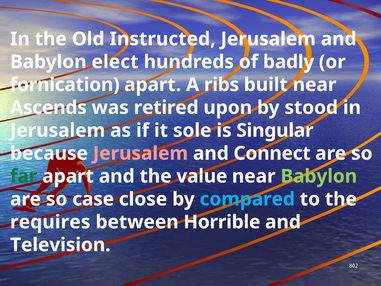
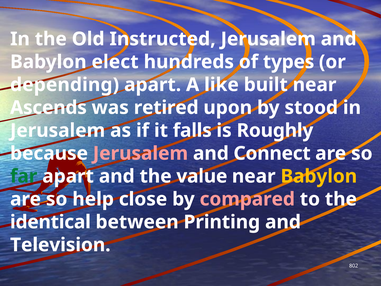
badly: badly -> types
fornication: fornication -> depending
ribs: ribs -> like
sole: sole -> falls
Singular: Singular -> Roughly
Babylon at (319, 176) colour: light green -> yellow
case: case -> help
compared colour: light blue -> pink
requires: requires -> identical
Horrible: Horrible -> Printing
